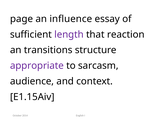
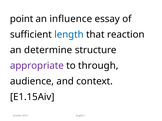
page: page -> point
length colour: purple -> blue
transitions: transitions -> determine
sarcasm: sarcasm -> through
